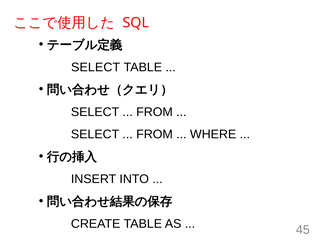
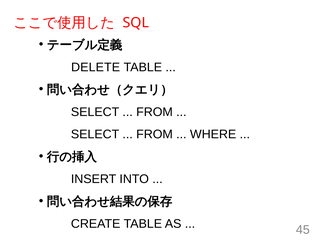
SELECT at (96, 67): SELECT -> DELETE
